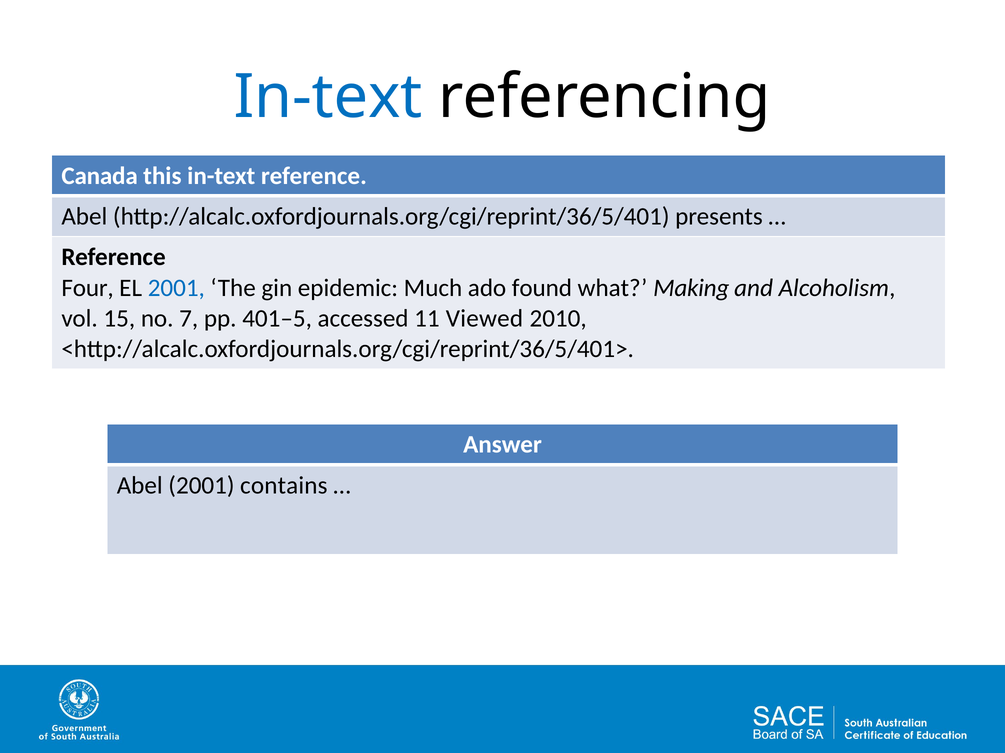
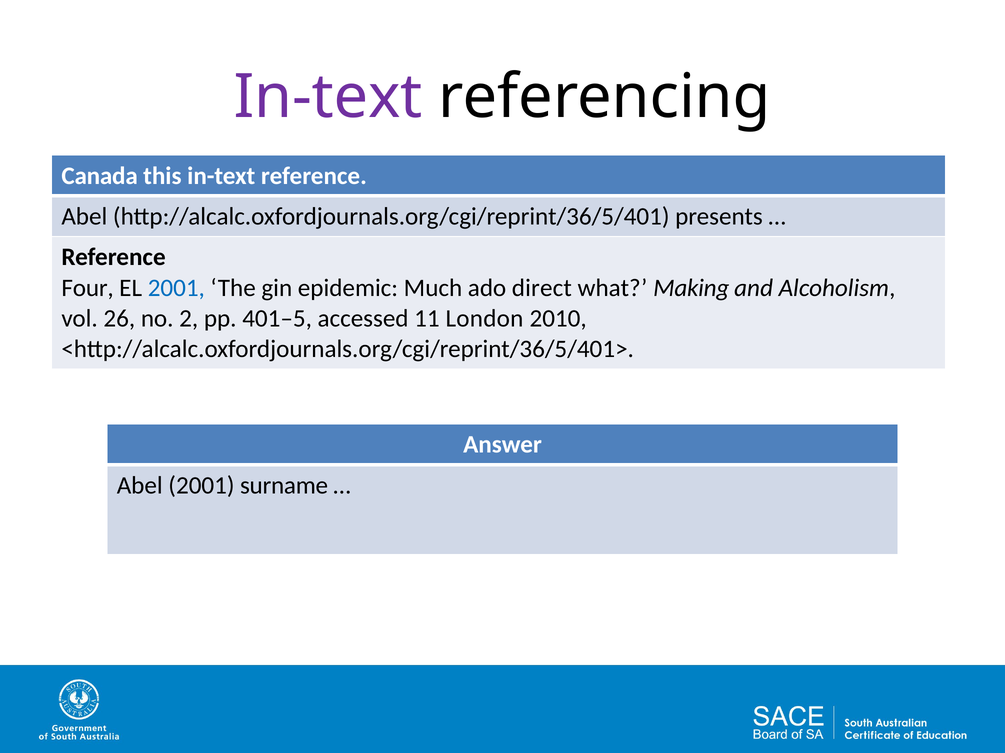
In-text at (328, 97) colour: blue -> purple
found: found -> direct
15: 15 -> 26
7: 7 -> 2
Viewed: Viewed -> London
contains: contains -> surname
